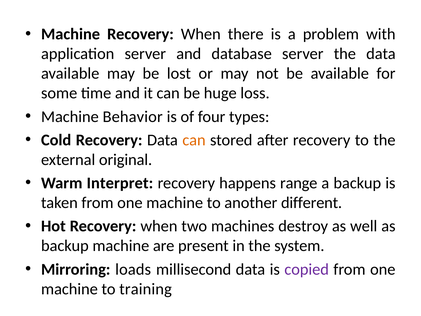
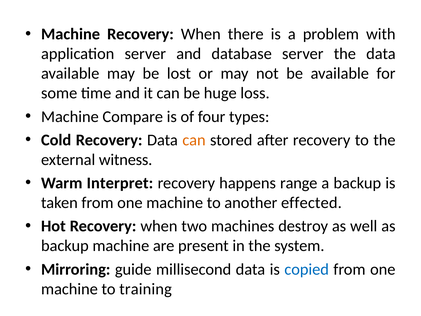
Behavior: Behavior -> Compare
original: original -> witness
different: different -> effected
loads: loads -> guide
copied colour: purple -> blue
